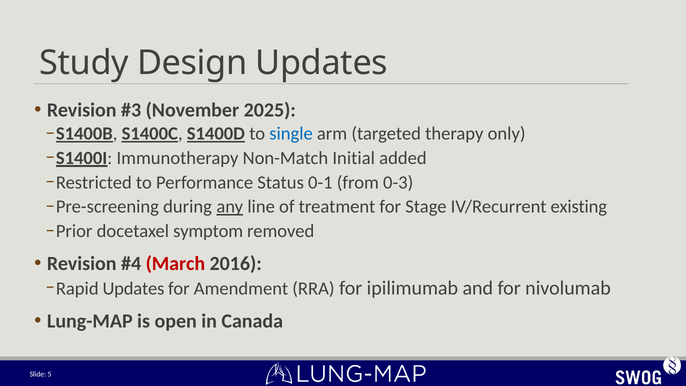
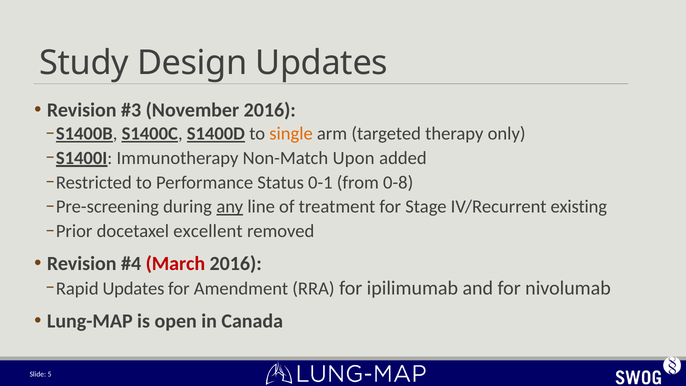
November 2025: 2025 -> 2016
single colour: blue -> orange
Initial: Initial -> Upon
0-3: 0-3 -> 0-8
symptom: symptom -> excellent
